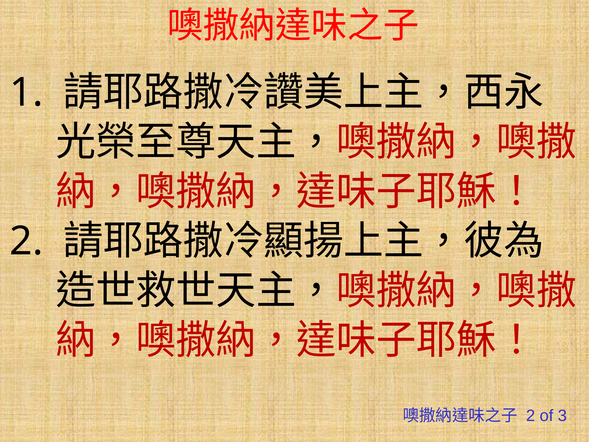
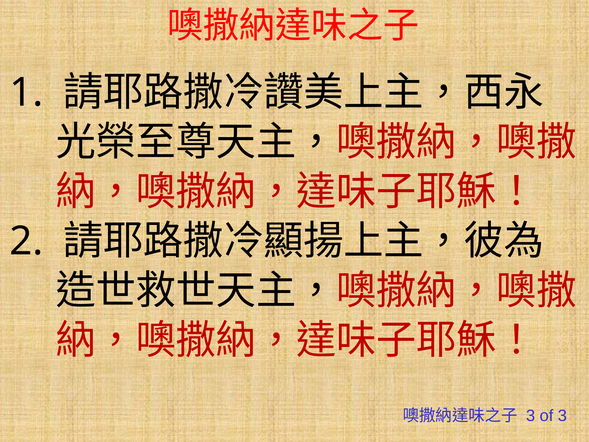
2 at (531, 416): 2 -> 3
